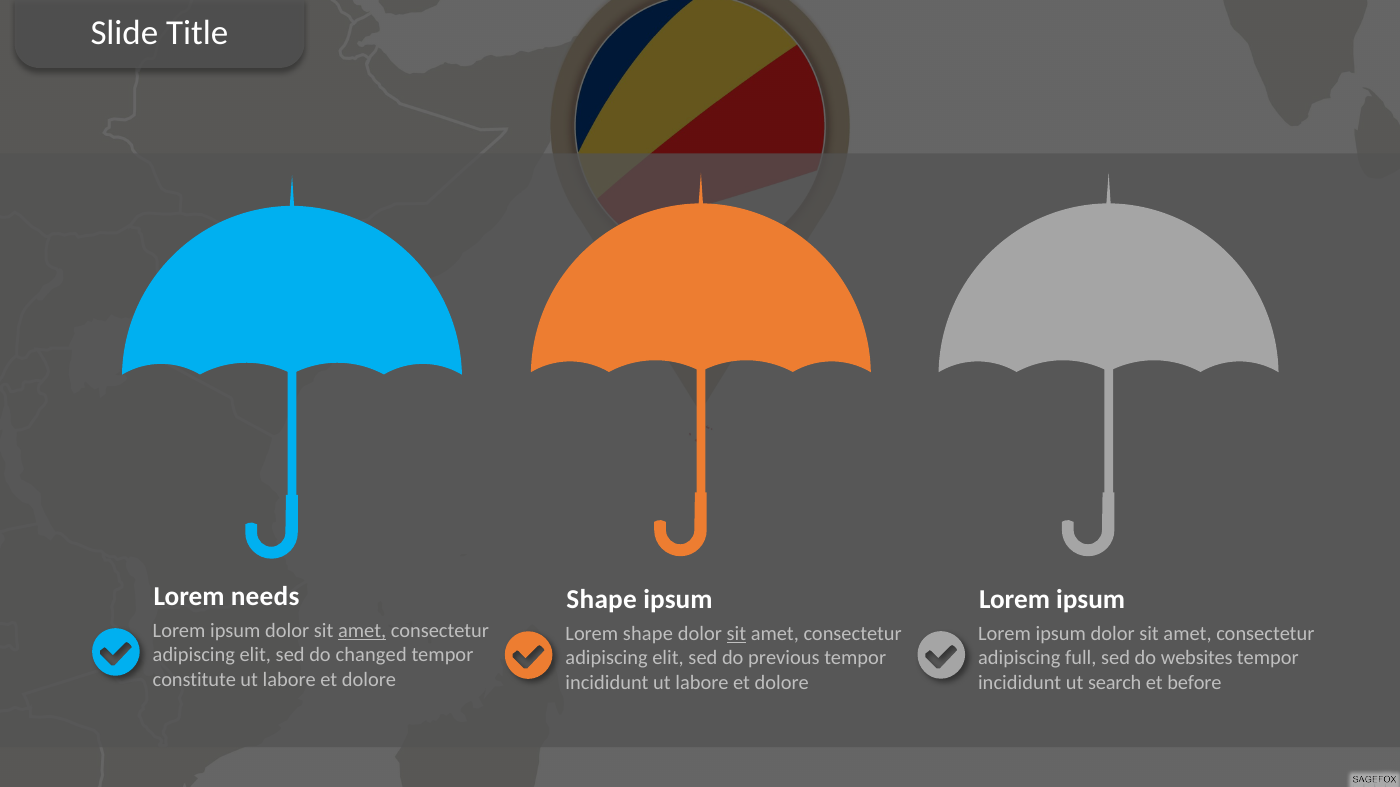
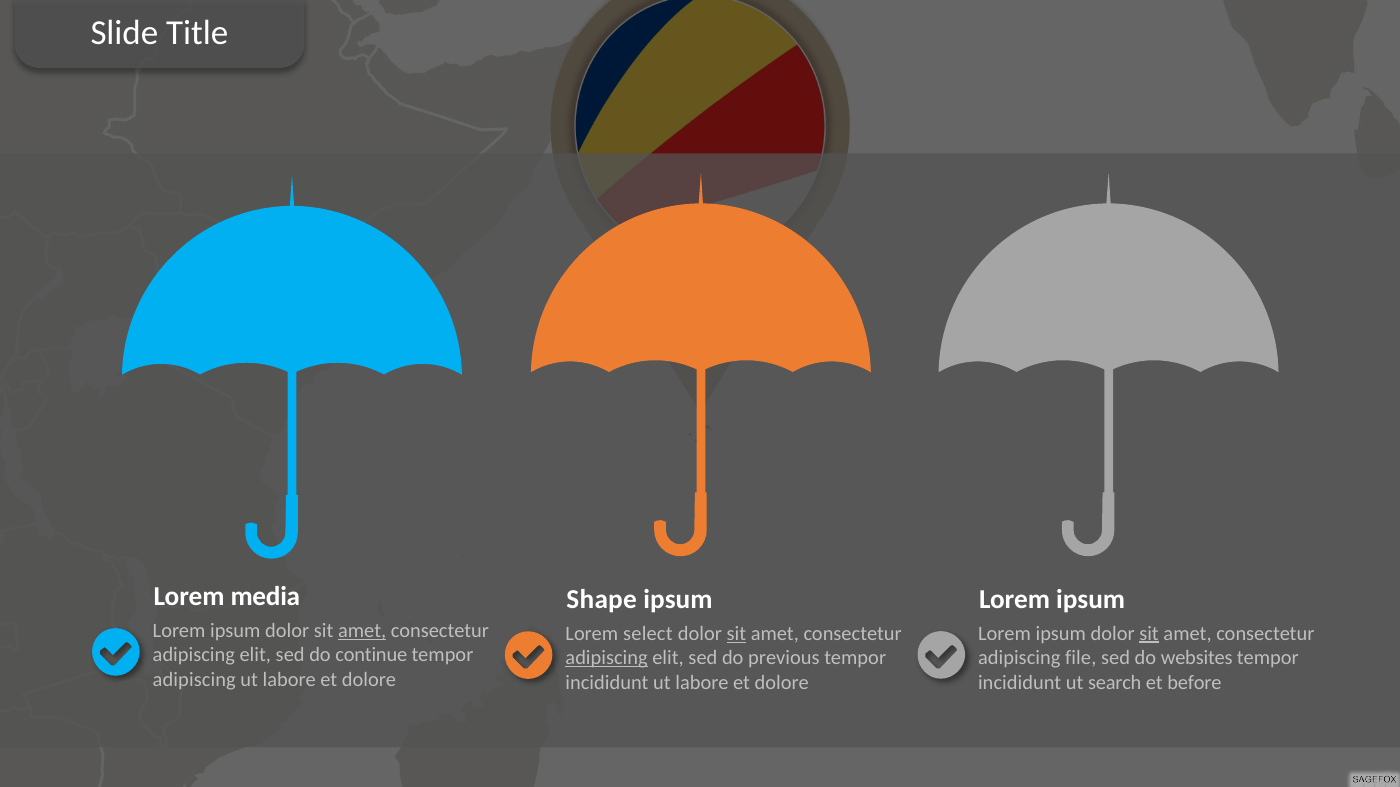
needs: needs -> media
sit at (1149, 634) underline: none -> present
Lorem shape: shape -> select
changed: changed -> continue
full: full -> file
adipiscing at (607, 658) underline: none -> present
constitute at (194, 680): constitute -> adipiscing
